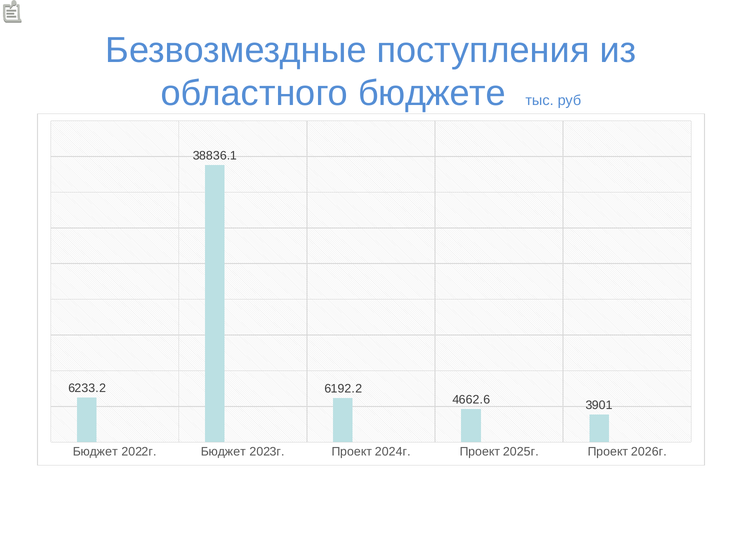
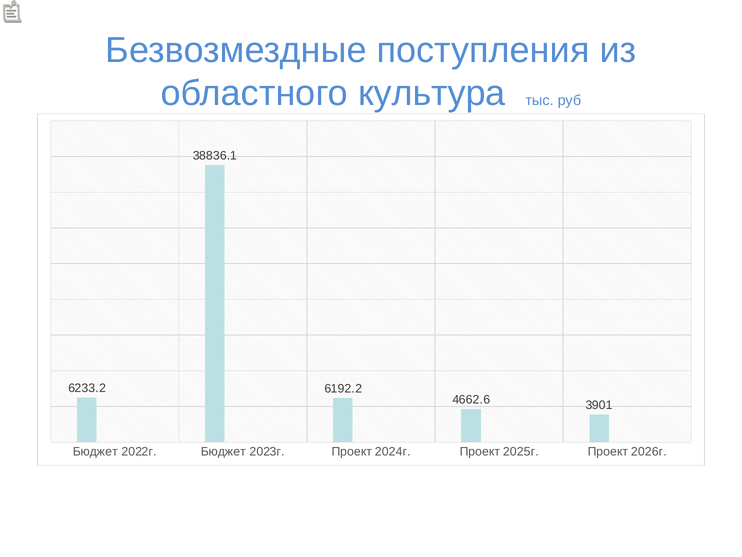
бюджете: бюджете -> культура
